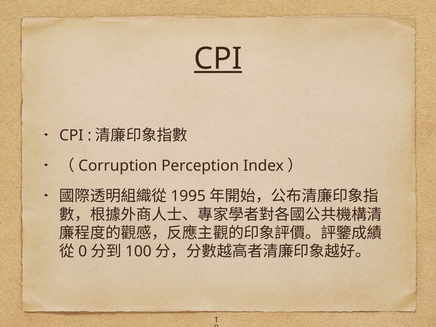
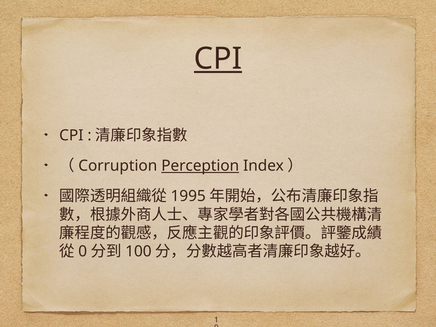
Perception underline: none -> present
